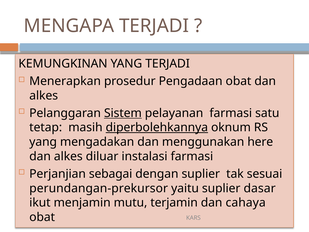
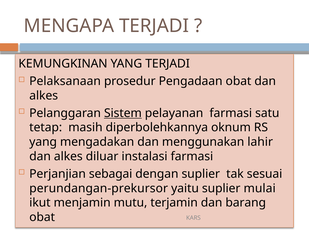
Menerapkan: Menerapkan -> Pelaksanaan
diperbolehkannya underline: present -> none
here: here -> lahir
dasar: dasar -> mulai
cahaya: cahaya -> barang
